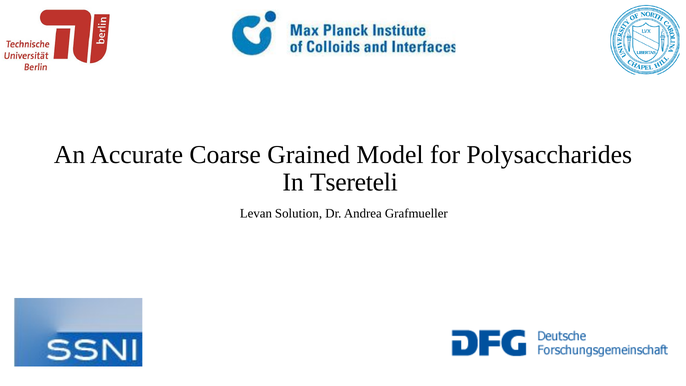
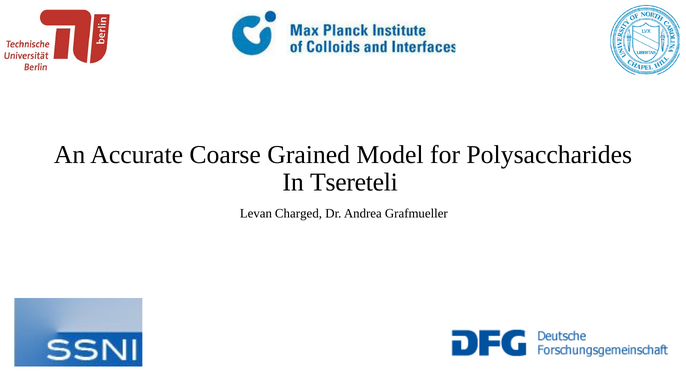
Solution: Solution -> Charged
